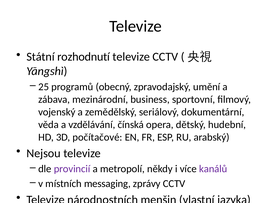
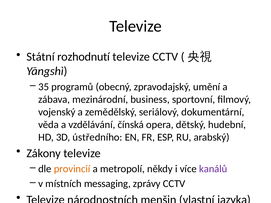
25: 25 -> 35
počítačové: počítačové -> ústředního
Nejsou: Nejsou -> Zákony
provincií colour: purple -> orange
